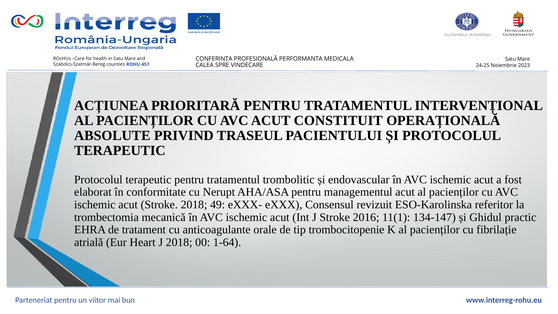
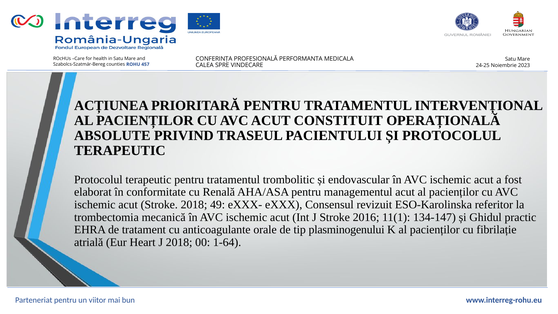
Nerupt: Nerupt -> Renală
trombocitopenie: trombocitopenie -> plasminogenului
